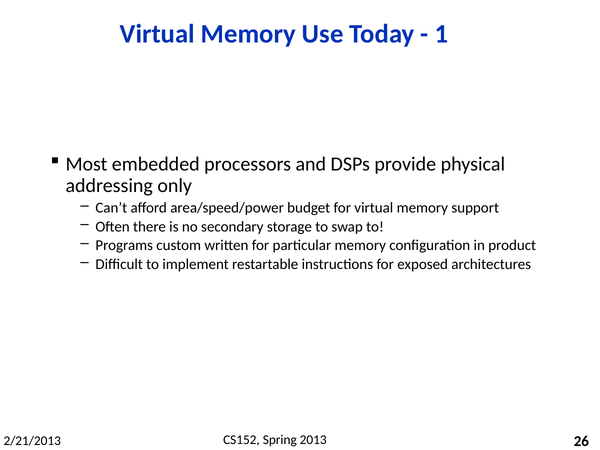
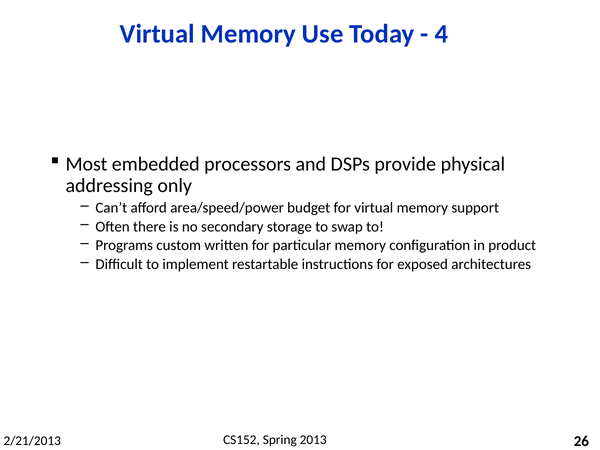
1: 1 -> 4
